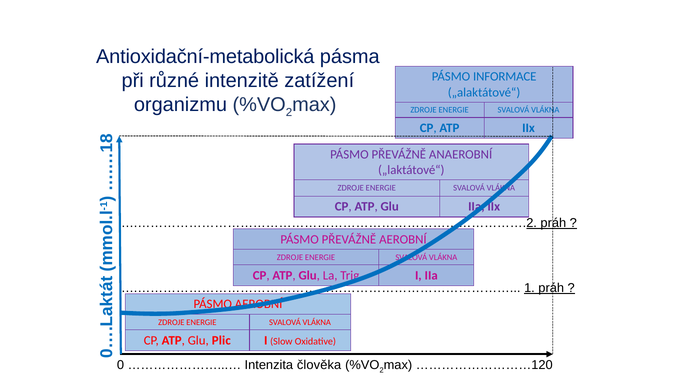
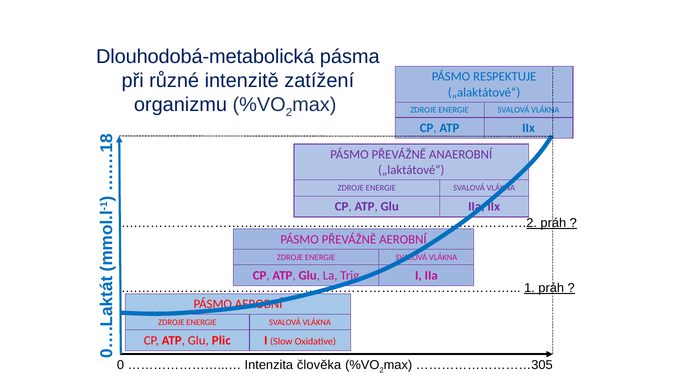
Antioxidační-metabolická: Antioxidační-metabolická -> Dlouhodobá-metabolická
INFORMACE: INFORMACE -> RESPEKTUJE
………………………120: ………………………120 -> ………………………305
